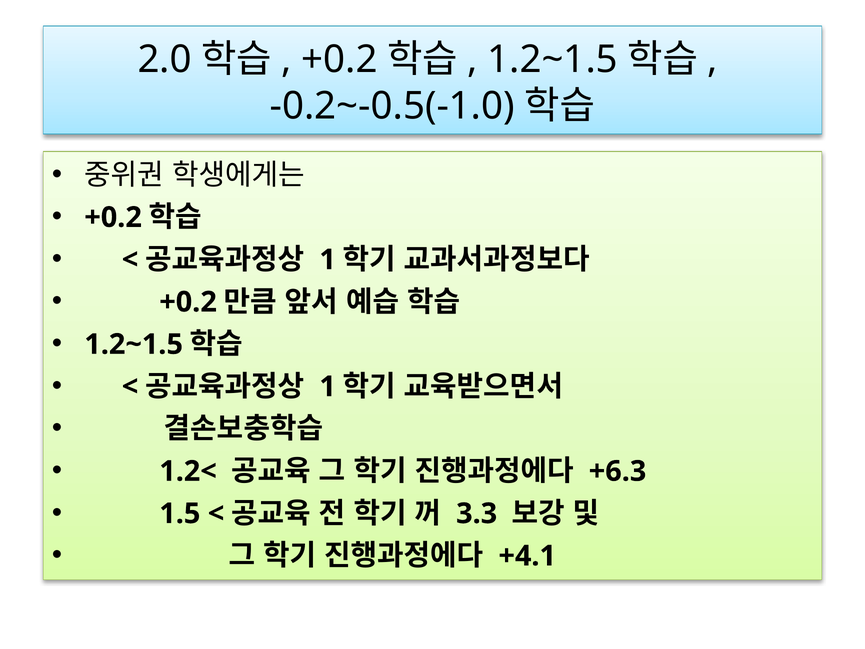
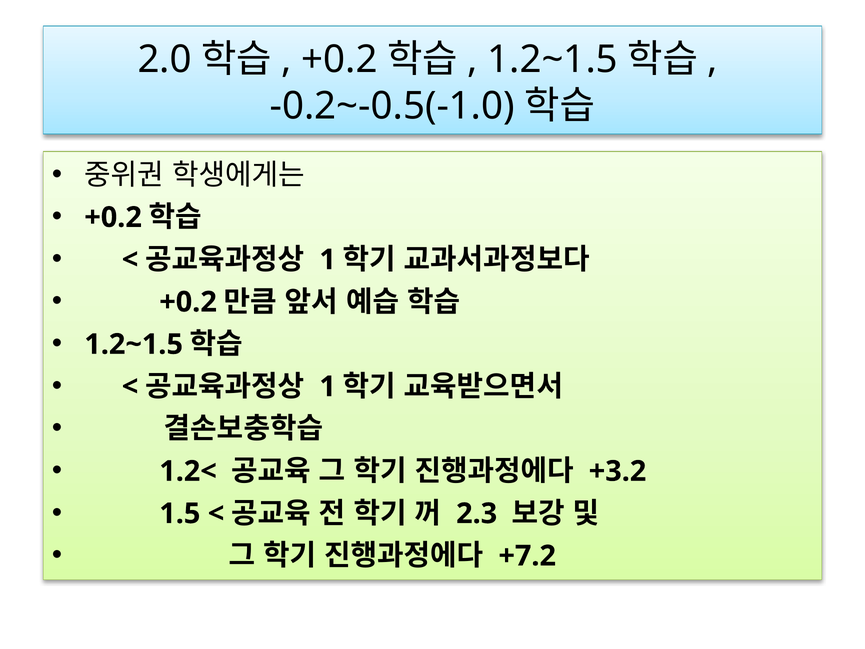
+6.3: +6.3 -> +3.2
3.3: 3.3 -> 2.3
+4.1: +4.1 -> +7.2
